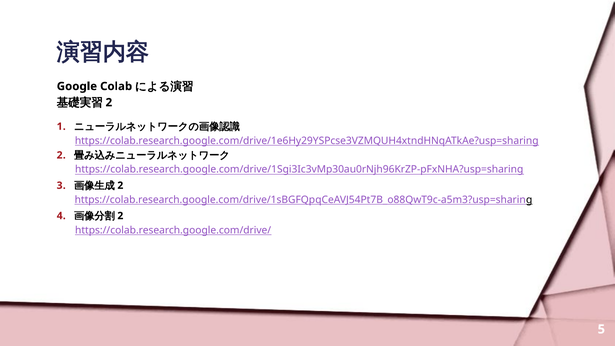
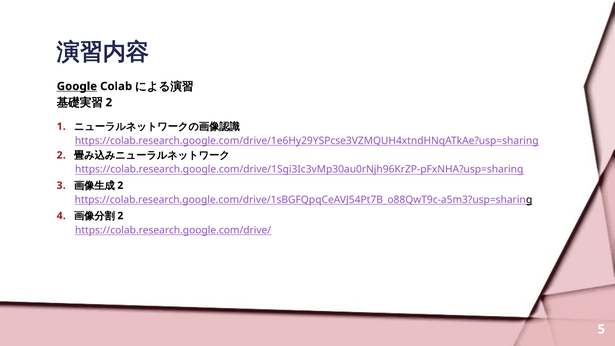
Google underline: none -> present
